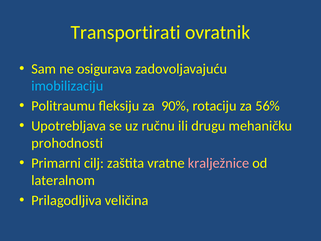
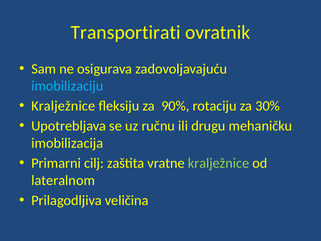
Politraumu at (63, 106): Politraumu -> Kralježnice
56%: 56% -> 30%
prohodnosti: prohodnosti -> imobilizacija
kralježnice at (219, 163) colour: pink -> light green
